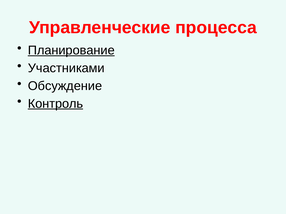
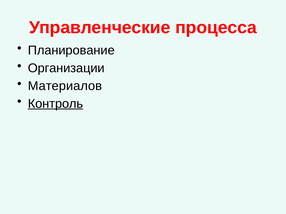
Планирование underline: present -> none
Участниками: Участниками -> Организации
Обсуждение: Обсуждение -> Материалов
